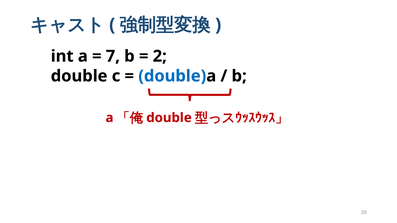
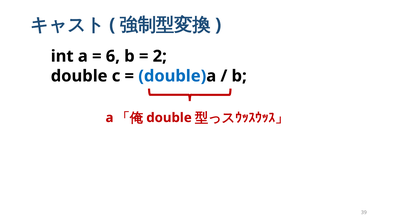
7: 7 -> 6
